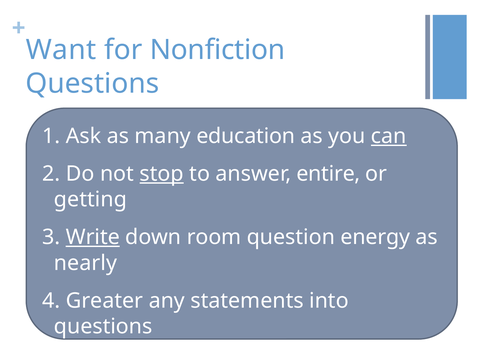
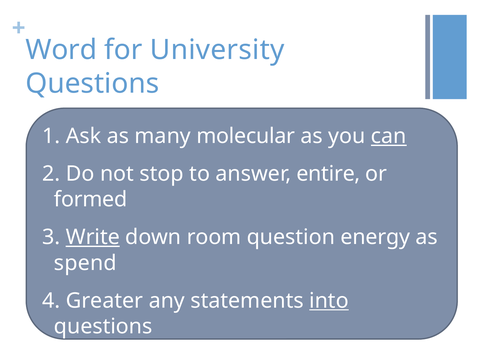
Want: Want -> Word
Nonfiction: Nonfiction -> University
education: education -> molecular
stop underline: present -> none
getting: getting -> formed
nearly: nearly -> spend
into underline: none -> present
